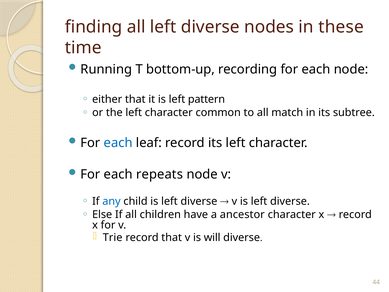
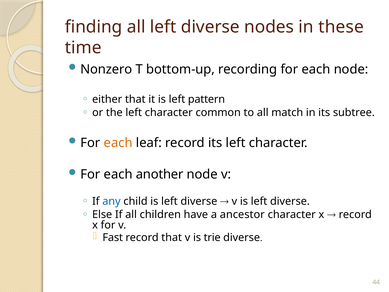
Running: Running -> Nonzero
each at (118, 143) colour: blue -> orange
repeats: repeats -> another
Trie: Trie -> Fast
will: will -> trie
